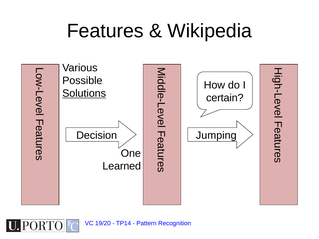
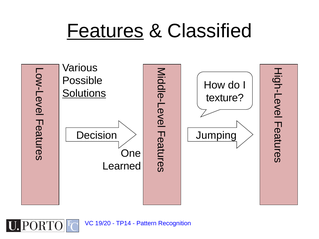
Features underline: none -> present
Wikipedia: Wikipedia -> Classified
certain: certain -> texture
